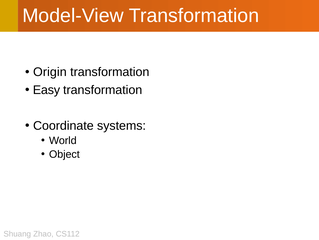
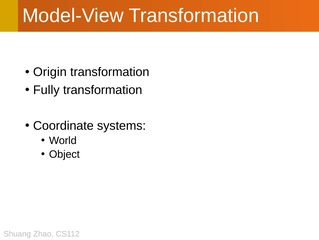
Easy: Easy -> Fully
